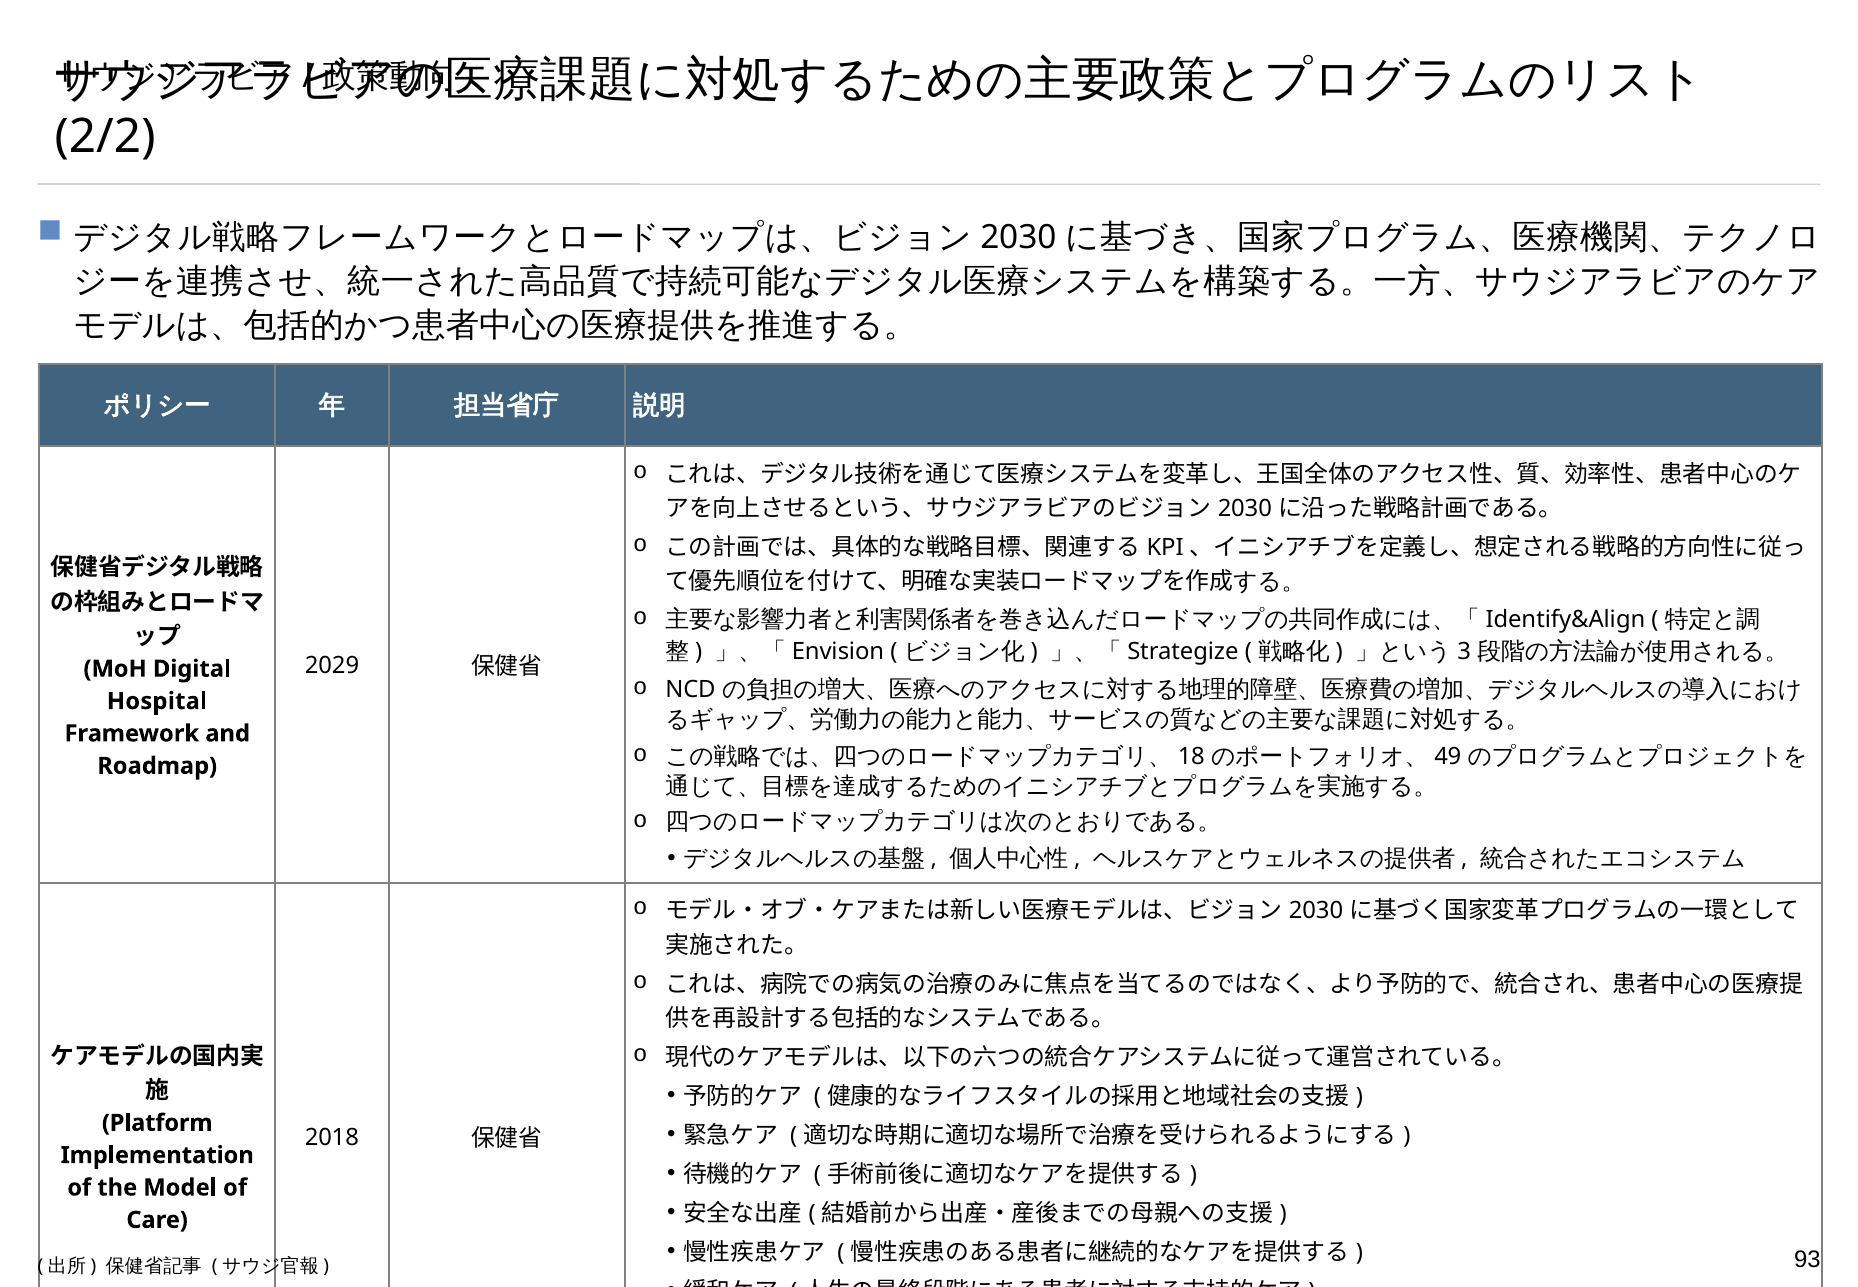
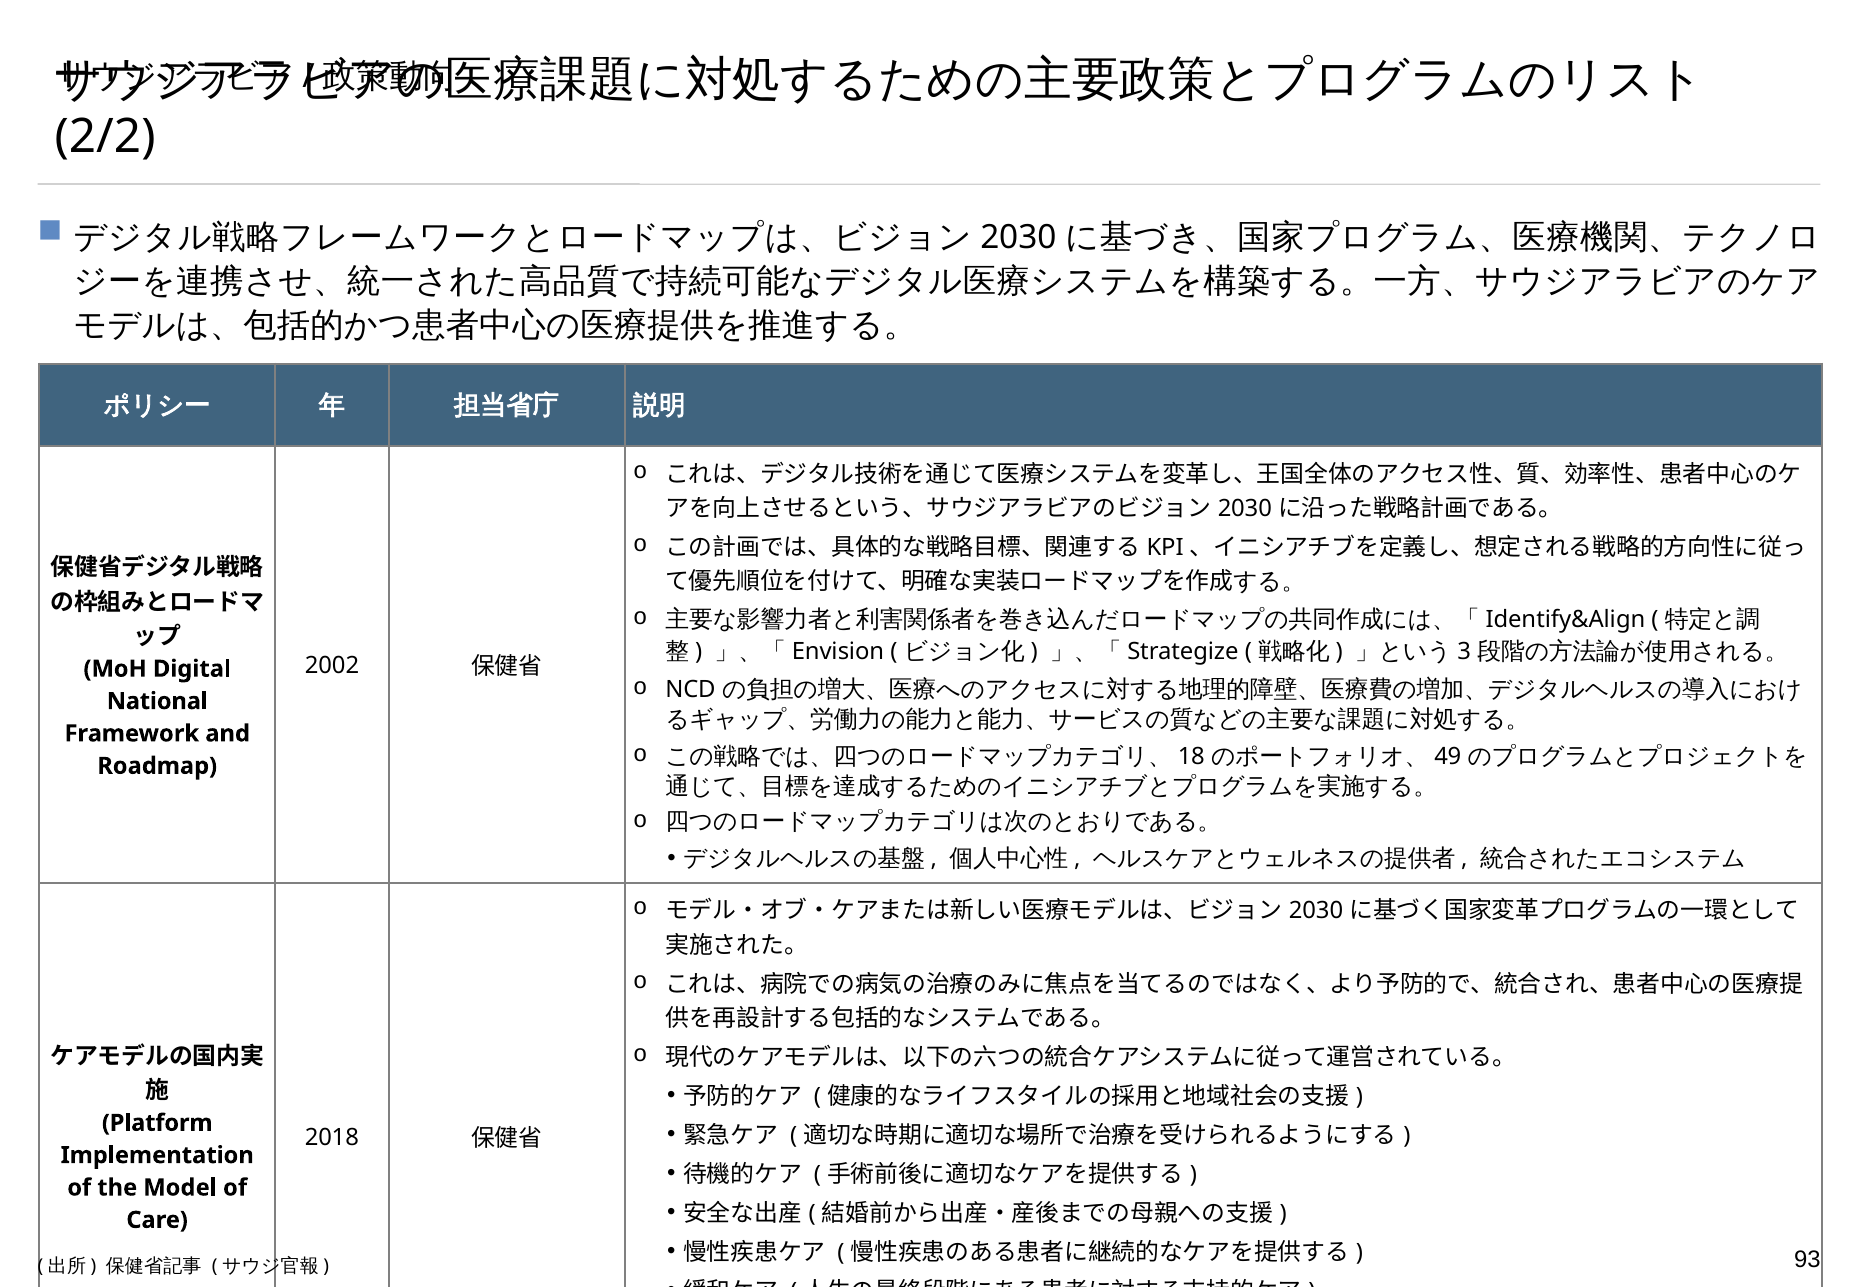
2029: 2029 -> 2002
Hospital: Hospital -> National
